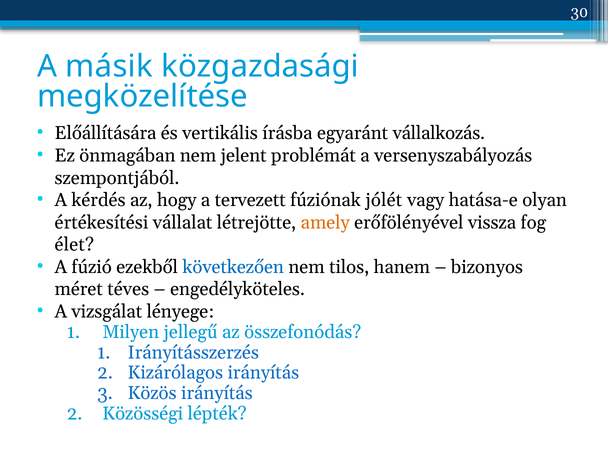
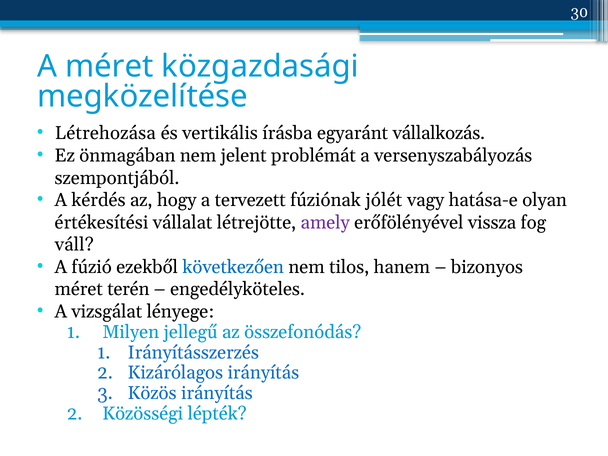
A másik: másik -> méret
Előállítására: Előállítására -> Létrehozása
amely colour: orange -> purple
élet: élet -> váll
téves: téves -> terén
